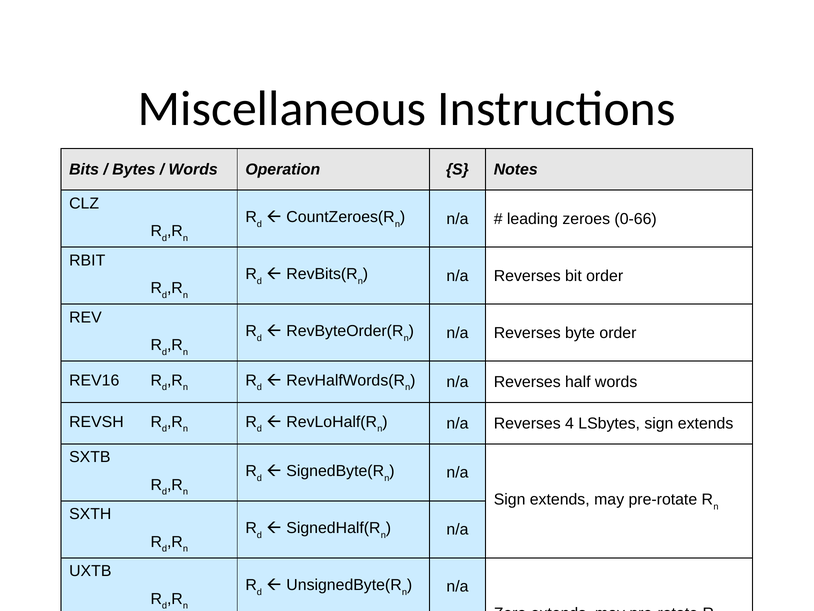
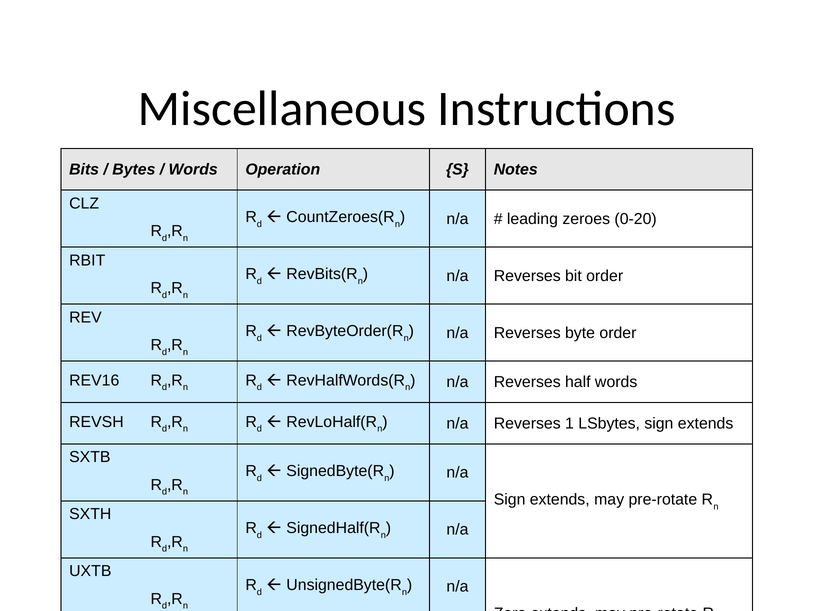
0-66: 0-66 -> 0-20
4: 4 -> 1
